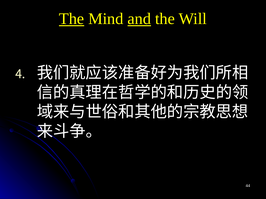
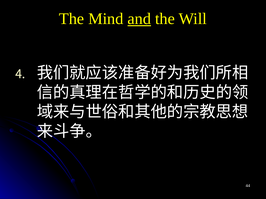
The at (72, 19) underline: present -> none
